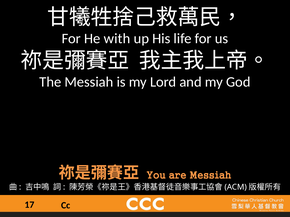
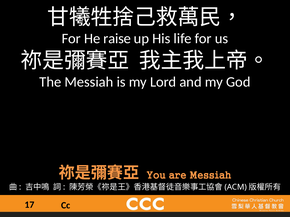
with: with -> raise
